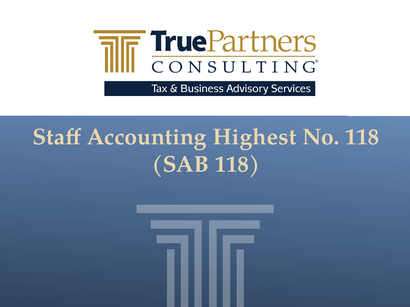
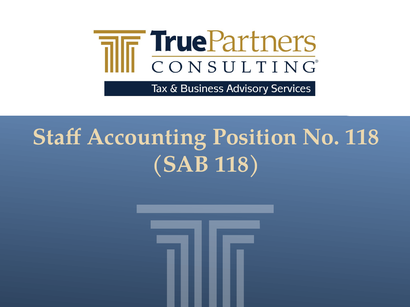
Highest: Highest -> Position
